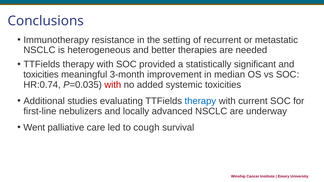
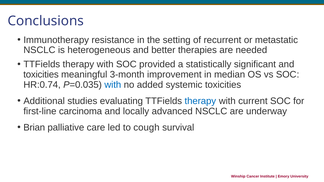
with at (113, 85) colour: red -> blue
nebulizers: nebulizers -> carcinoma
Went: Went -> Brian
